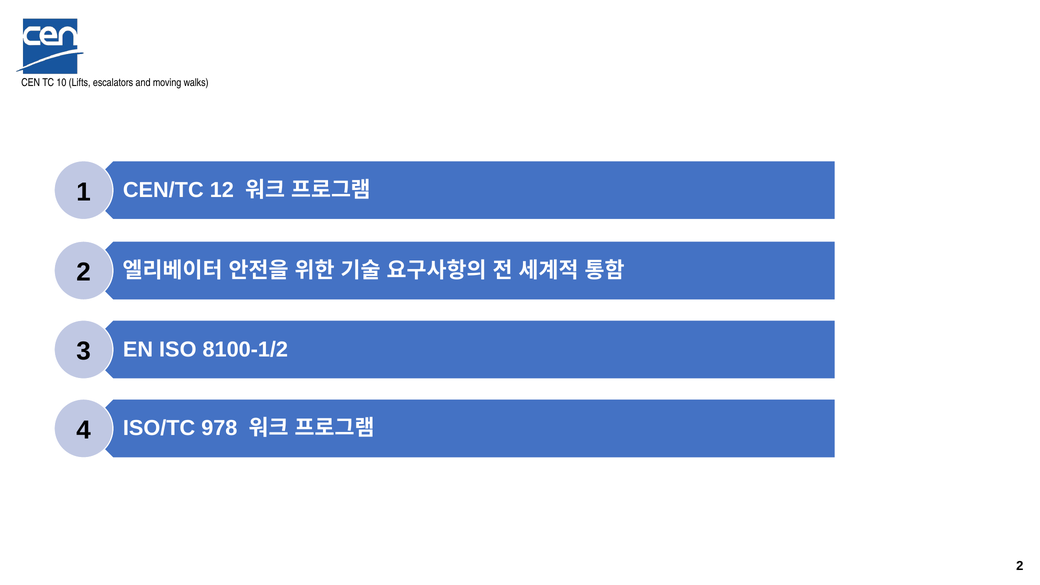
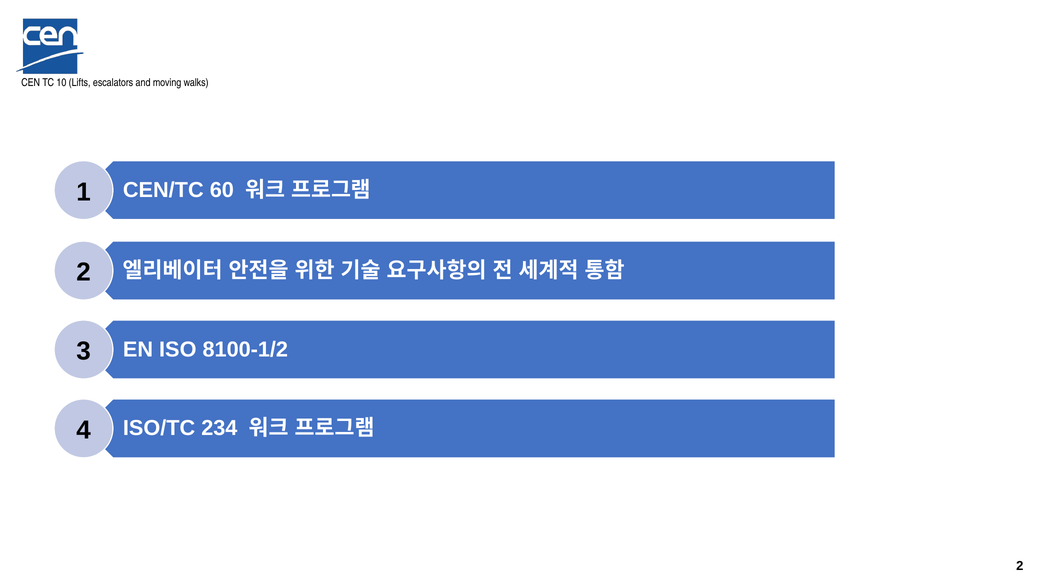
12: 12 -> 60
978: 978 -> 234
